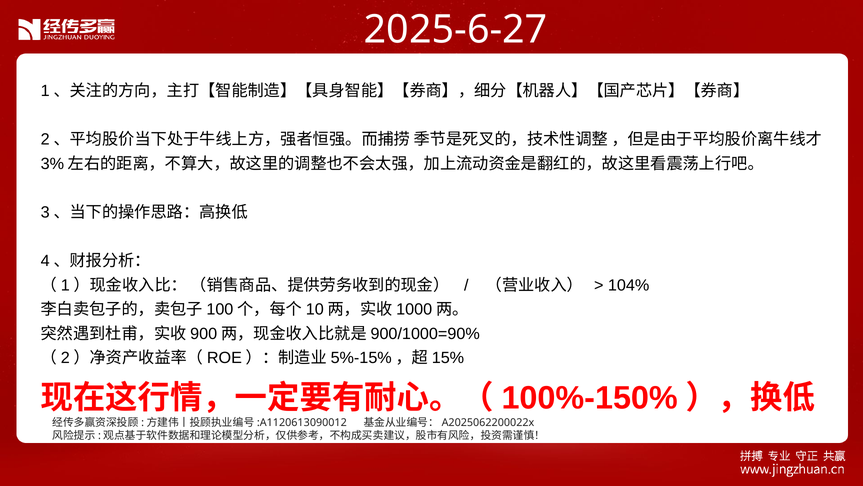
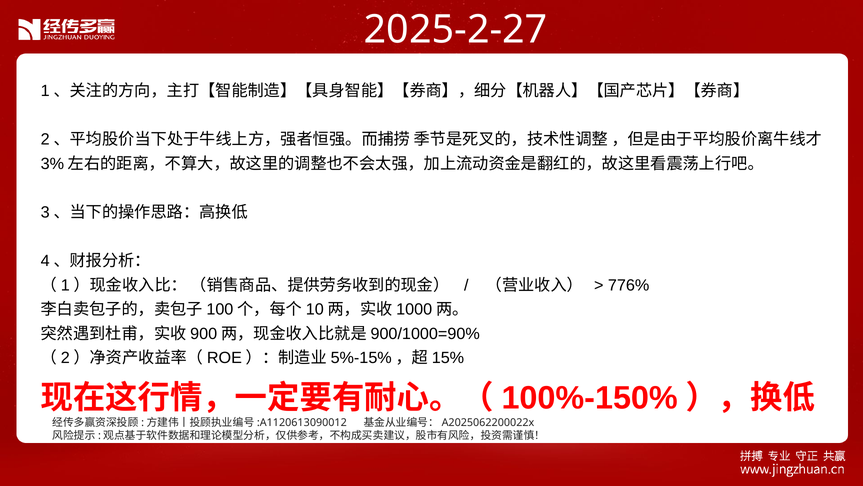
2025-6-27: 2025-6-27 -> 2025-2-27
104%: 104% -> 776%
